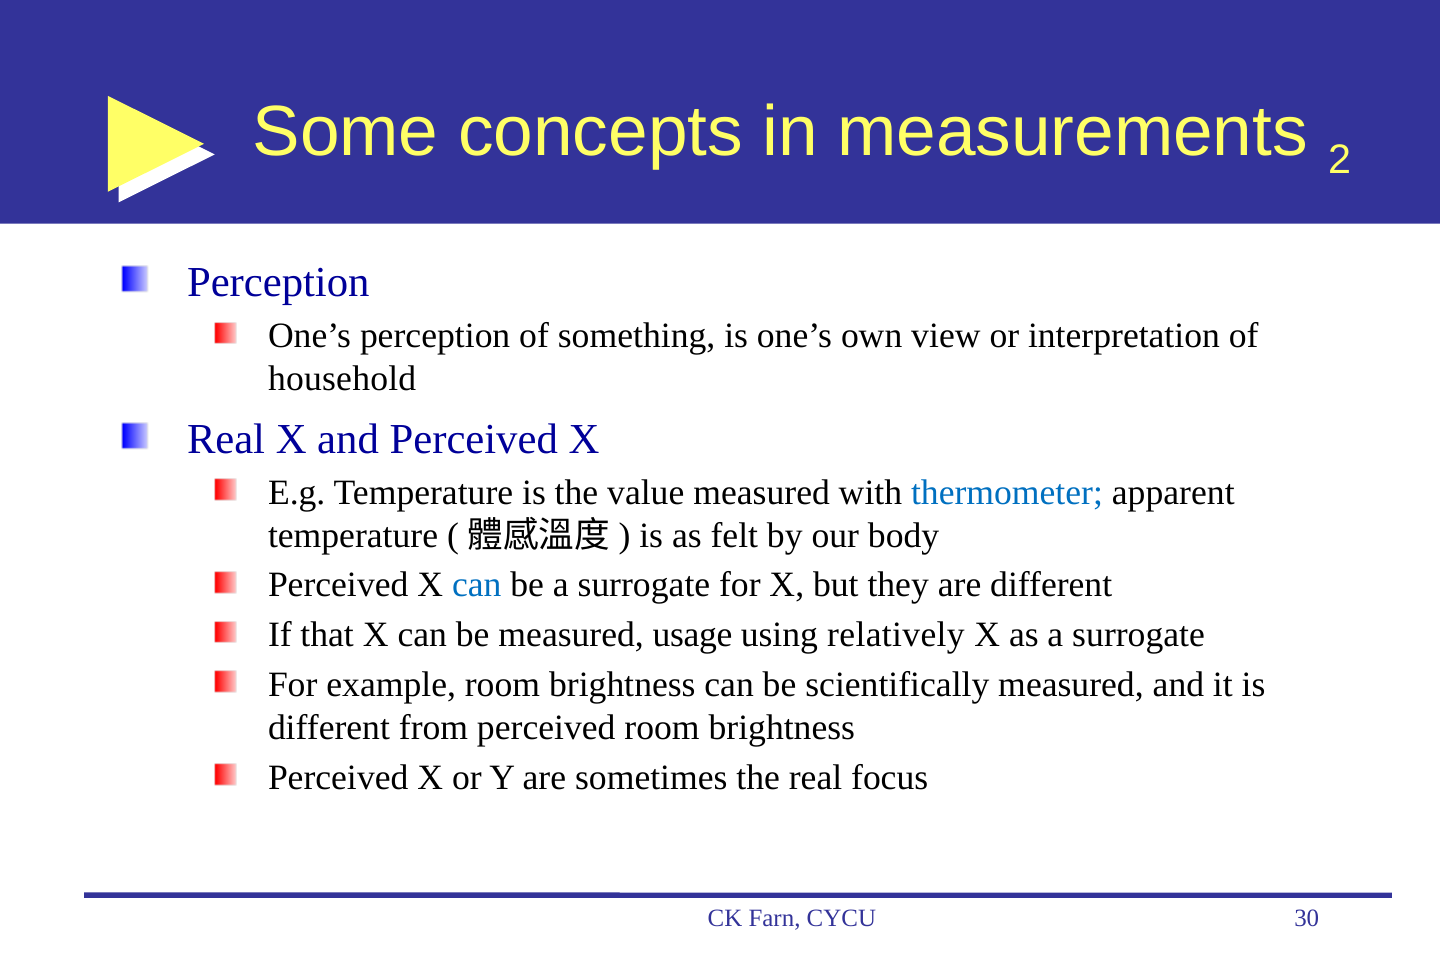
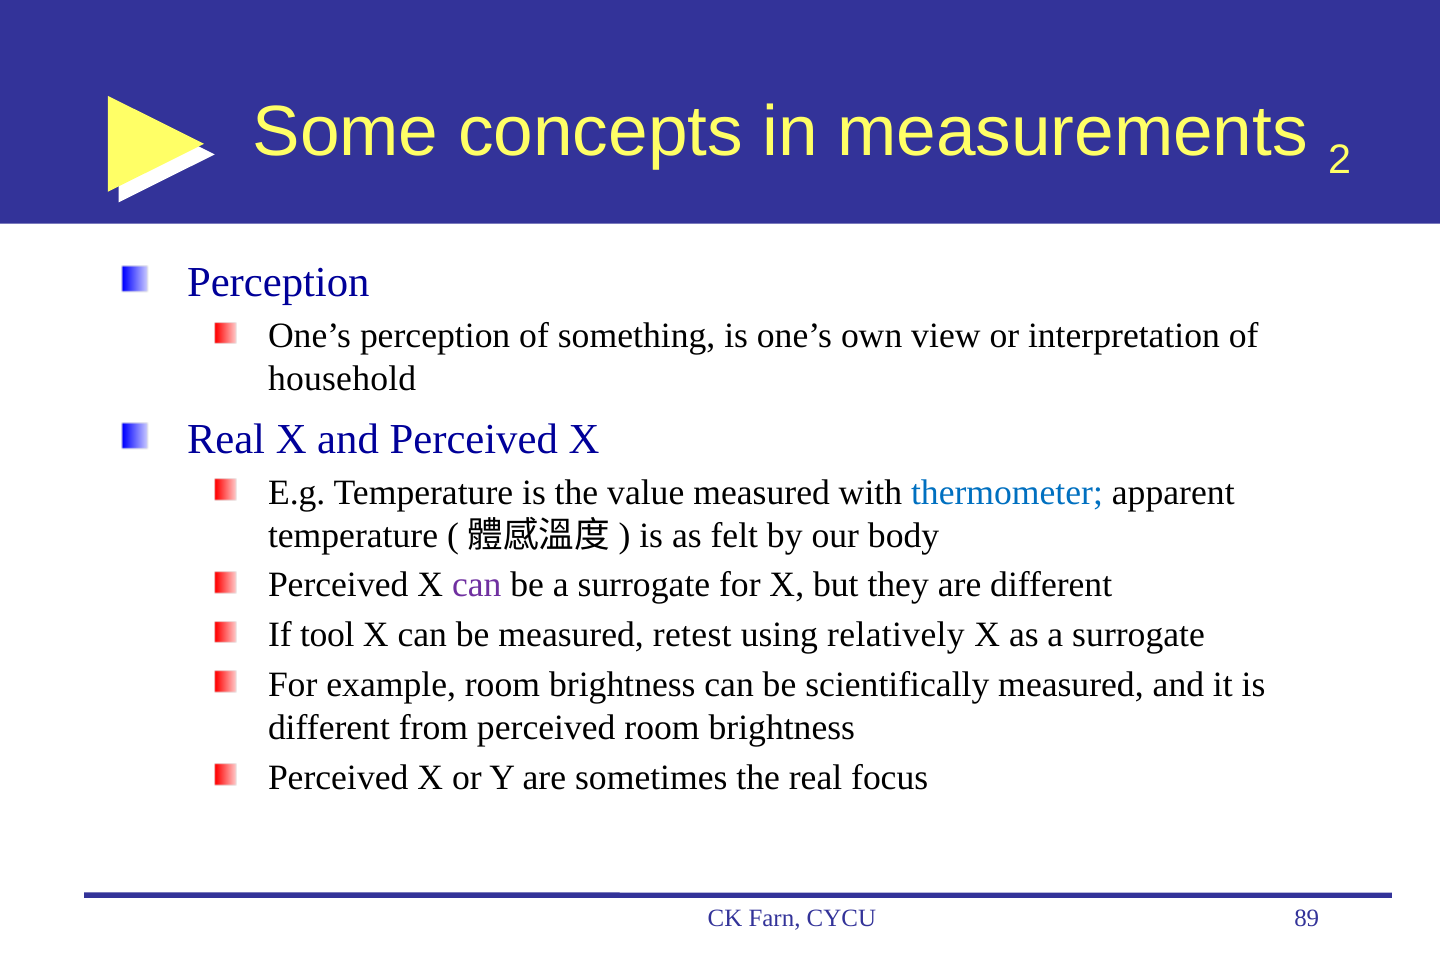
can at (477, 585) colour: blue -> purple
that: that -> tool
usage: usage -> retest
30: 30 -> 89
